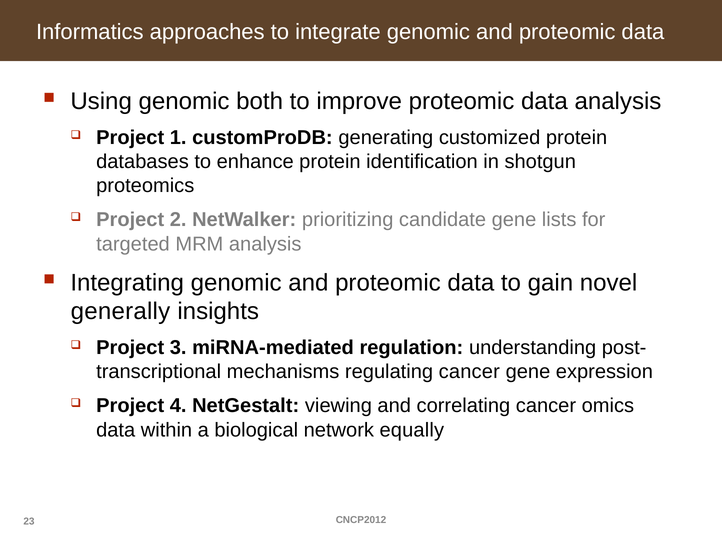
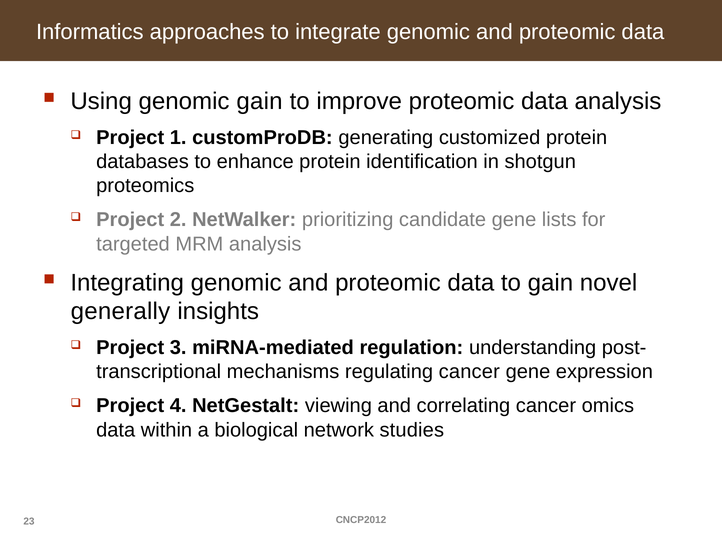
genomic both: both -> gain
equally: equally -> studies
